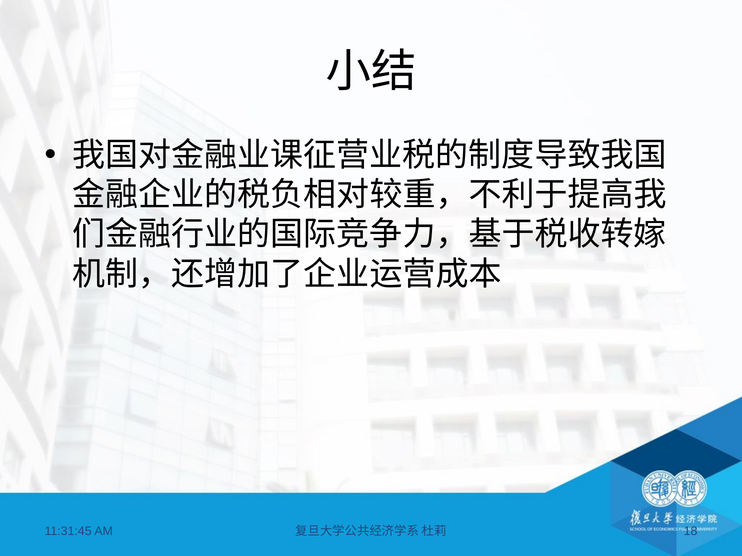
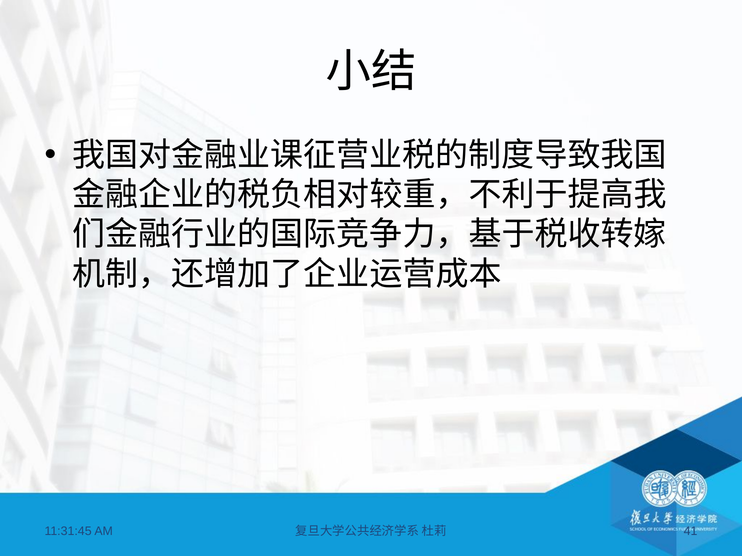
18: 18 -> 41
